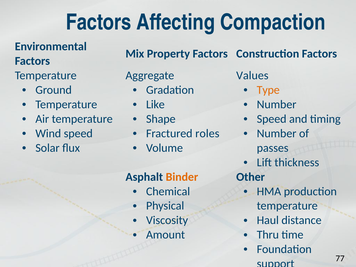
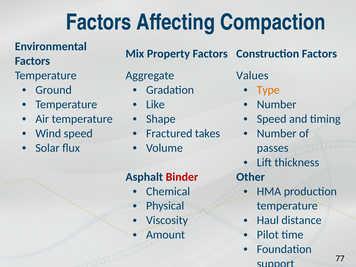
roles: roles -> takes
Binder colour: orange -> red
Thru: Thru -> Pilot
